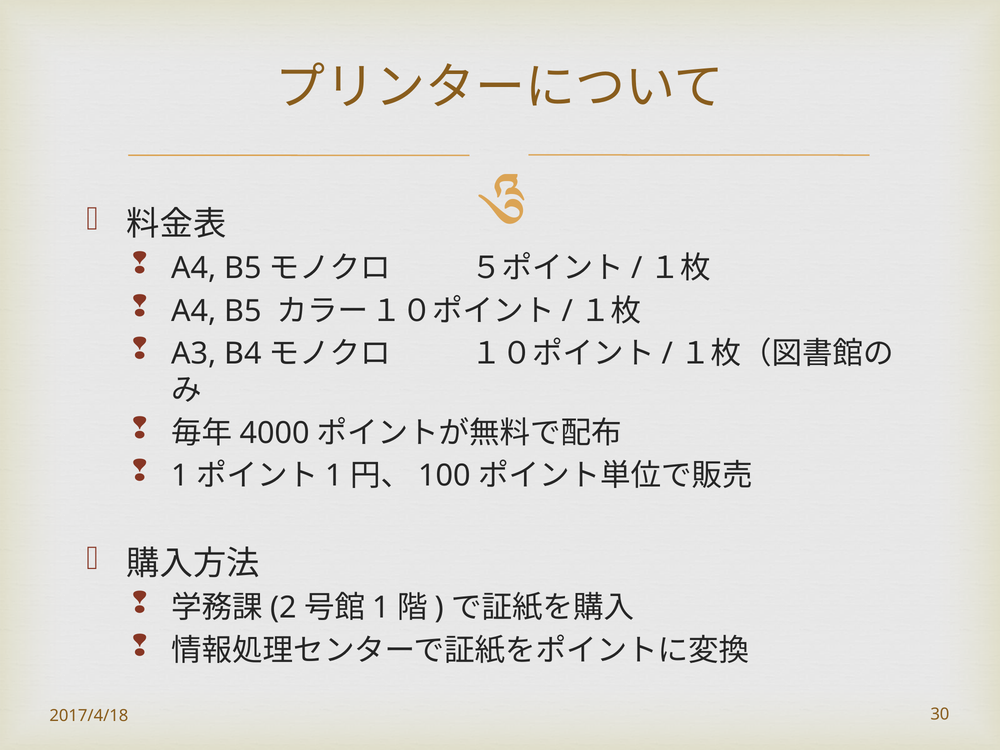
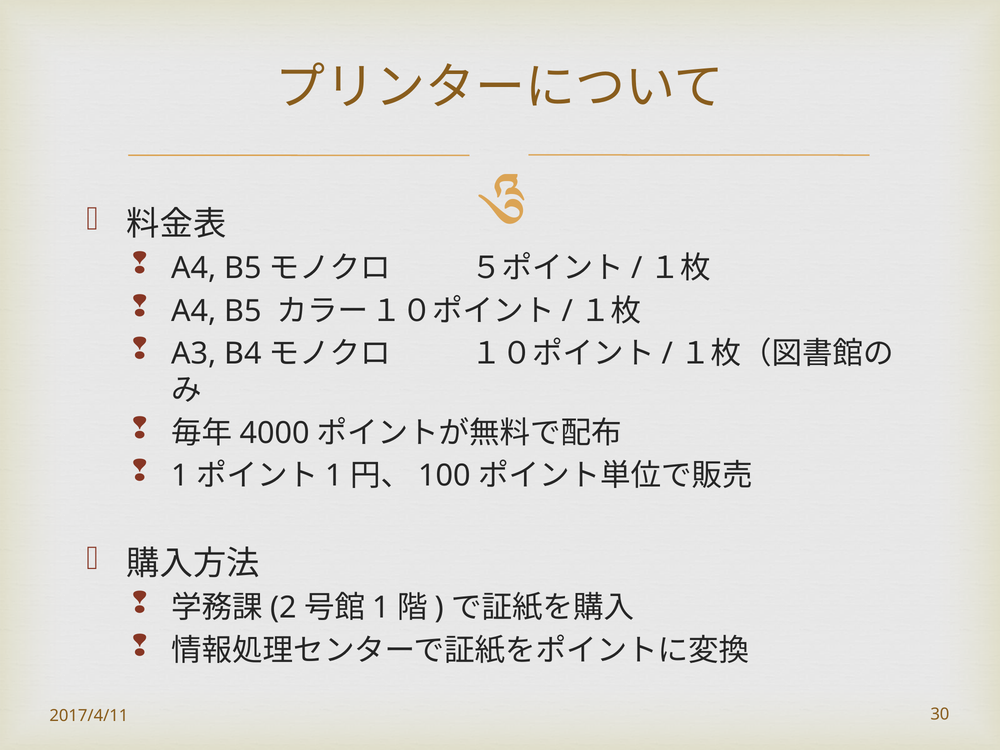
2017/4/18: 2017/4/18 -> 2017/4/11
